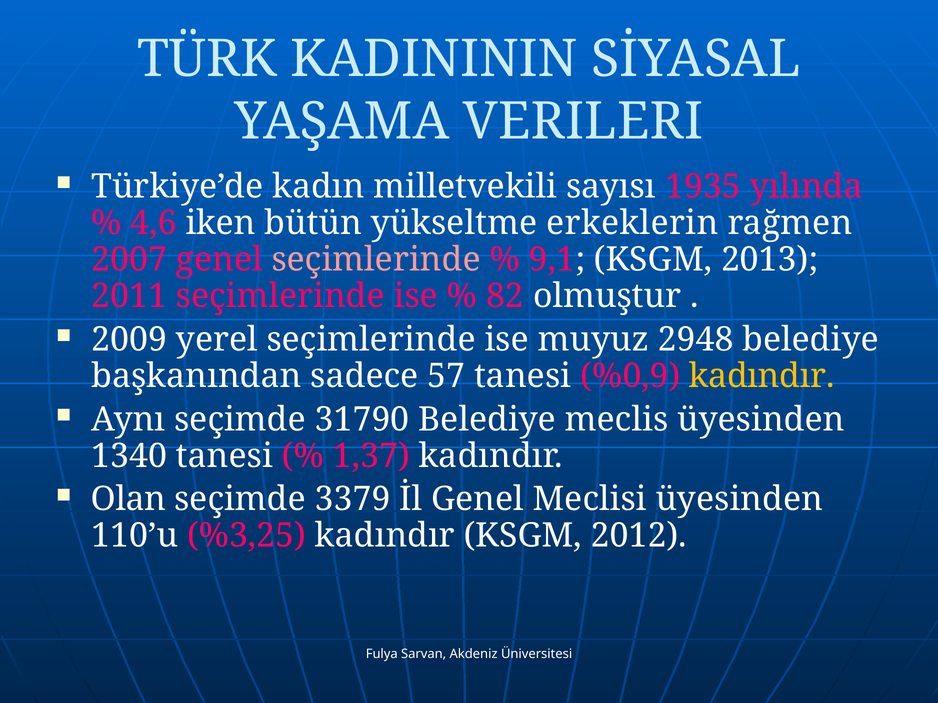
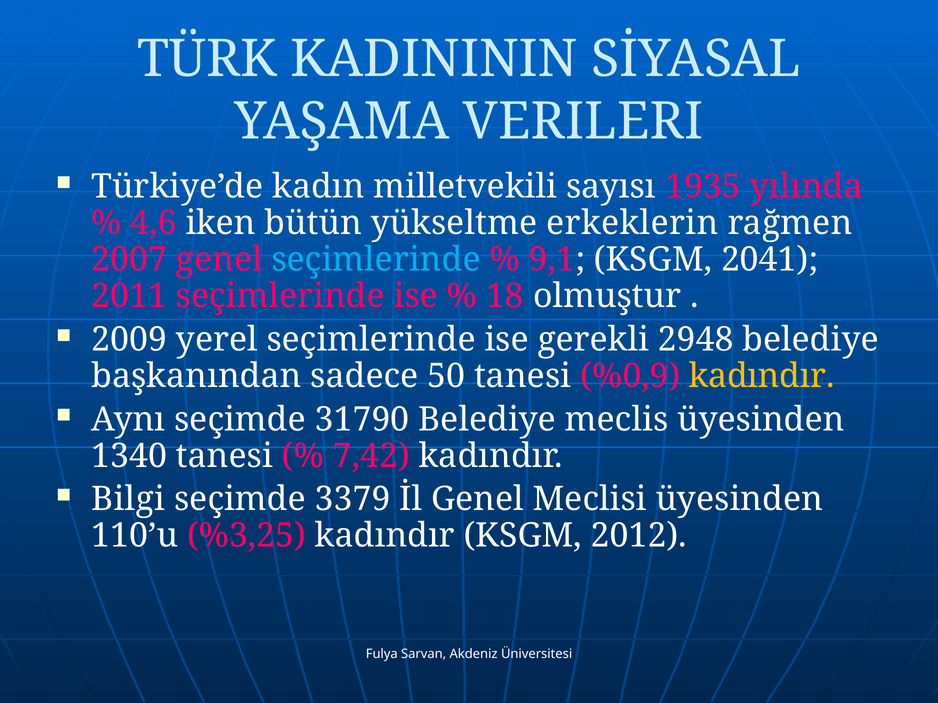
seçimlerinde at (376, 260) colour: pink -> light blue
2013: 2013 -> 2041
82: 82 -> 18
muyuz: muyuz -> gerekli
57: 57 -> 50
1,37: 1,37 -> 7,42
Olan: Olan -> Bilgi
